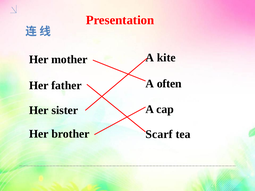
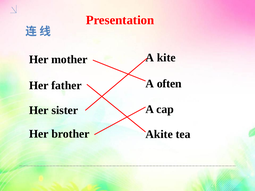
Scarf: Scarf -> Akite
